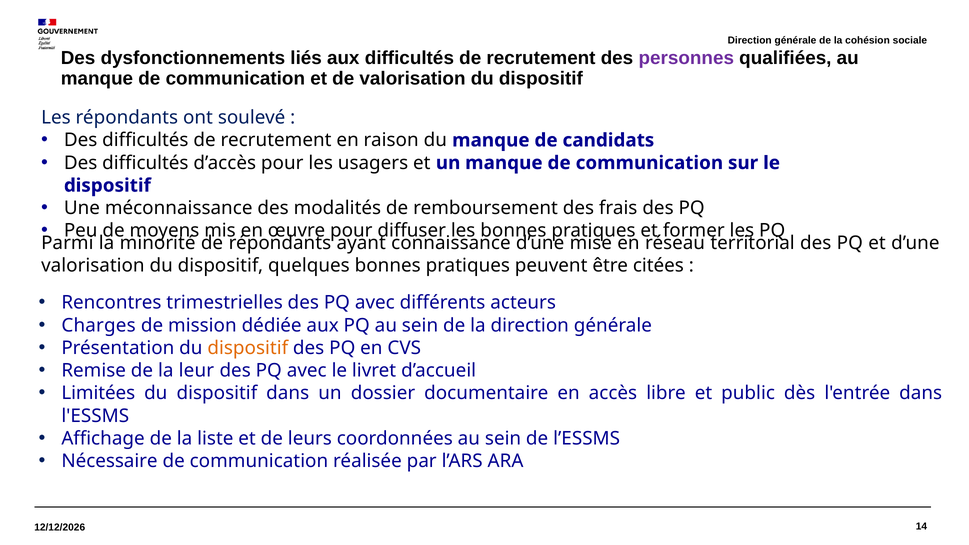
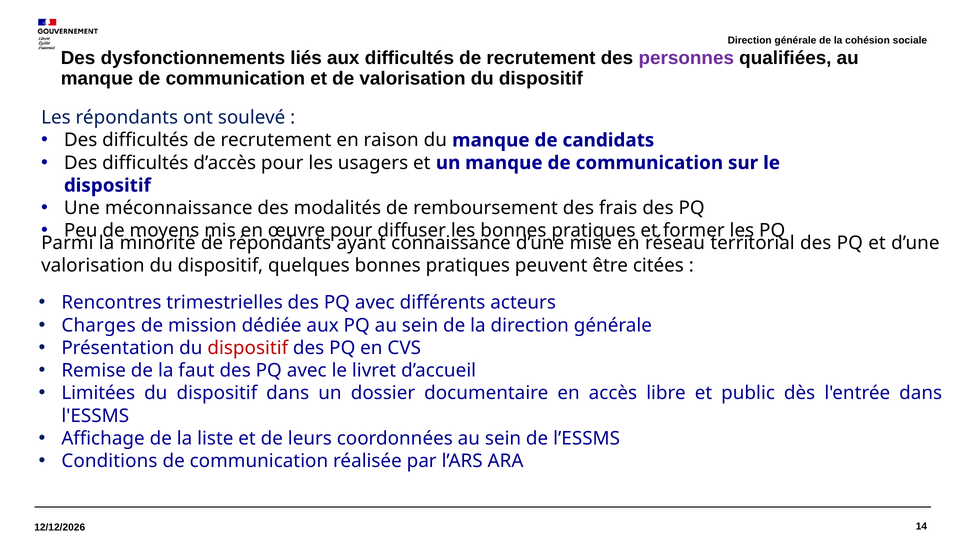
dispositif at (248, 348) colour: orange -> red
leur: leur -> faut
Nécessaire: Nécessaire -> Conditions
